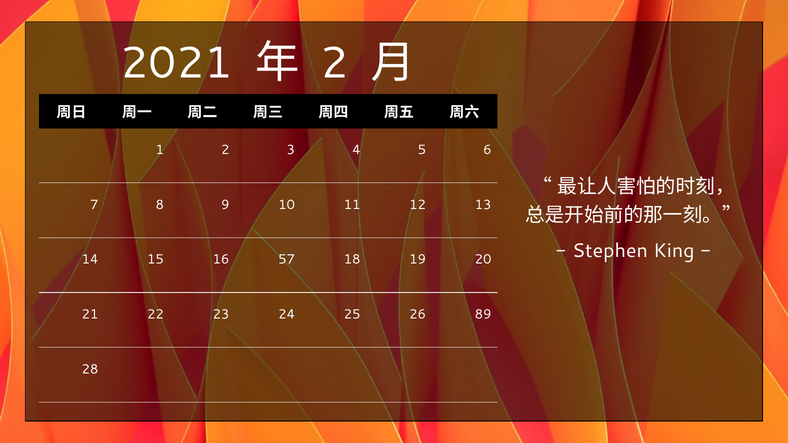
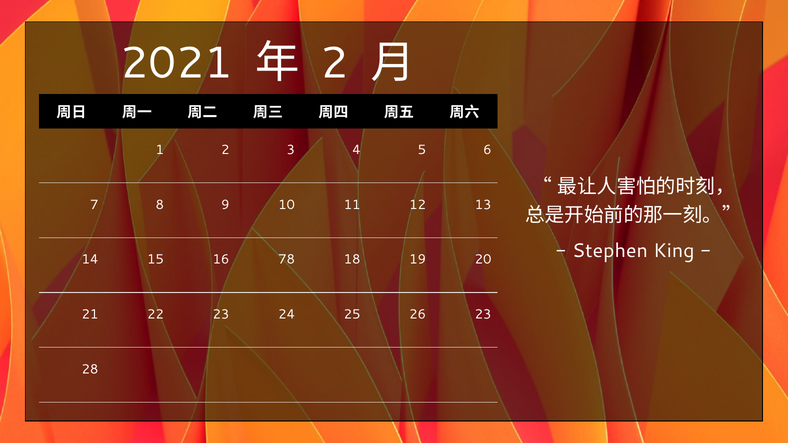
57: 57 -> 78
26 89: 89 -> 23
